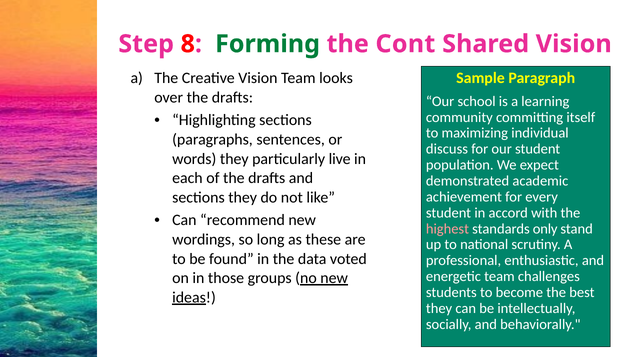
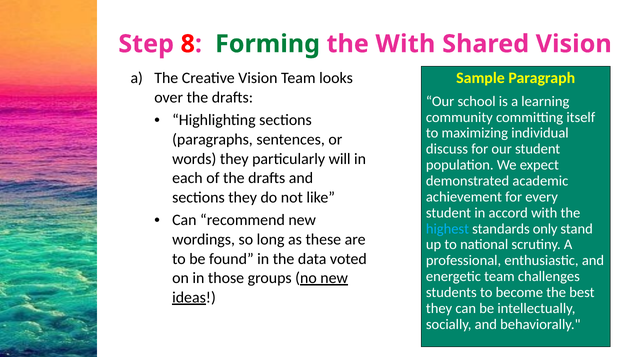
the Cont: Cont -> With
live: live -> will
highest colour: pink -> light blue
